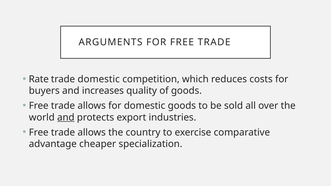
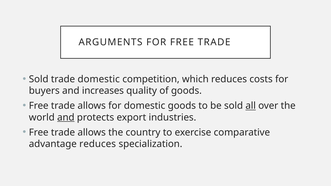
Rate at (39, 79): Rate -> Sold
all underline: none -> present
advantage cheaper: cheaper -> reduces
